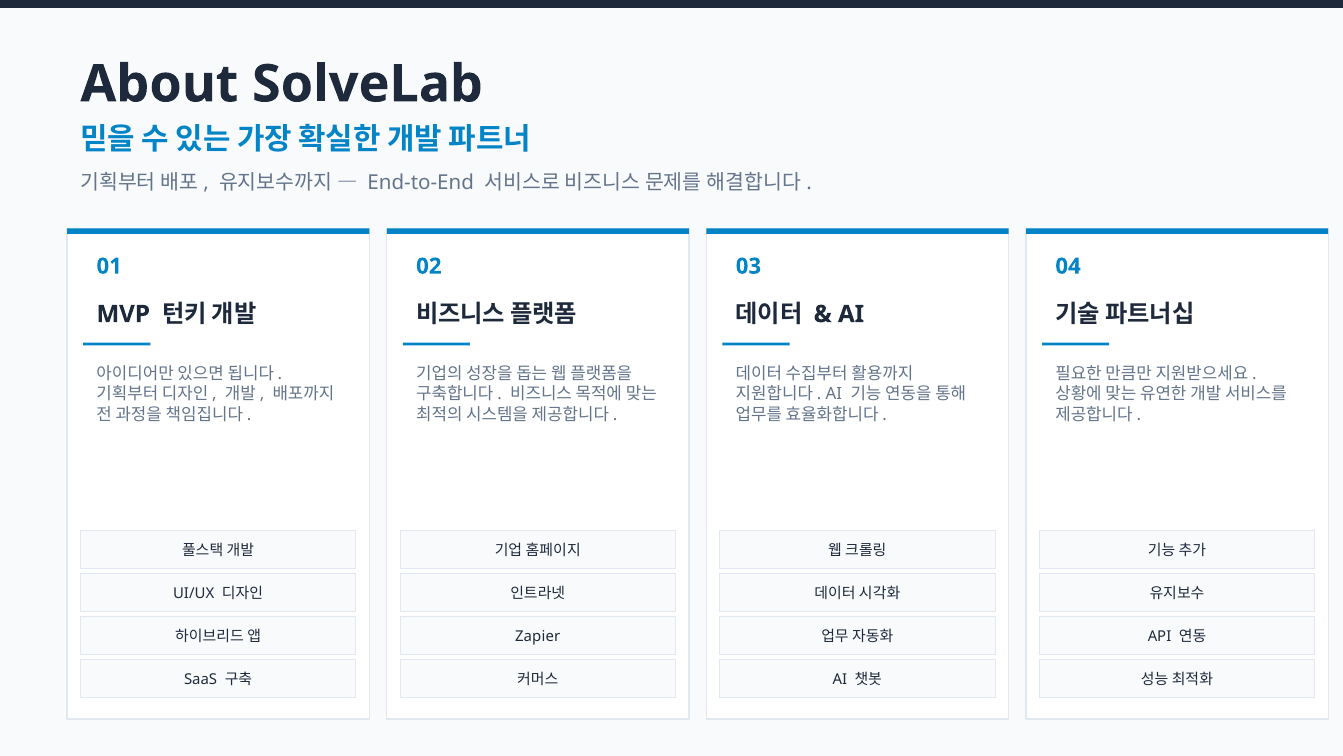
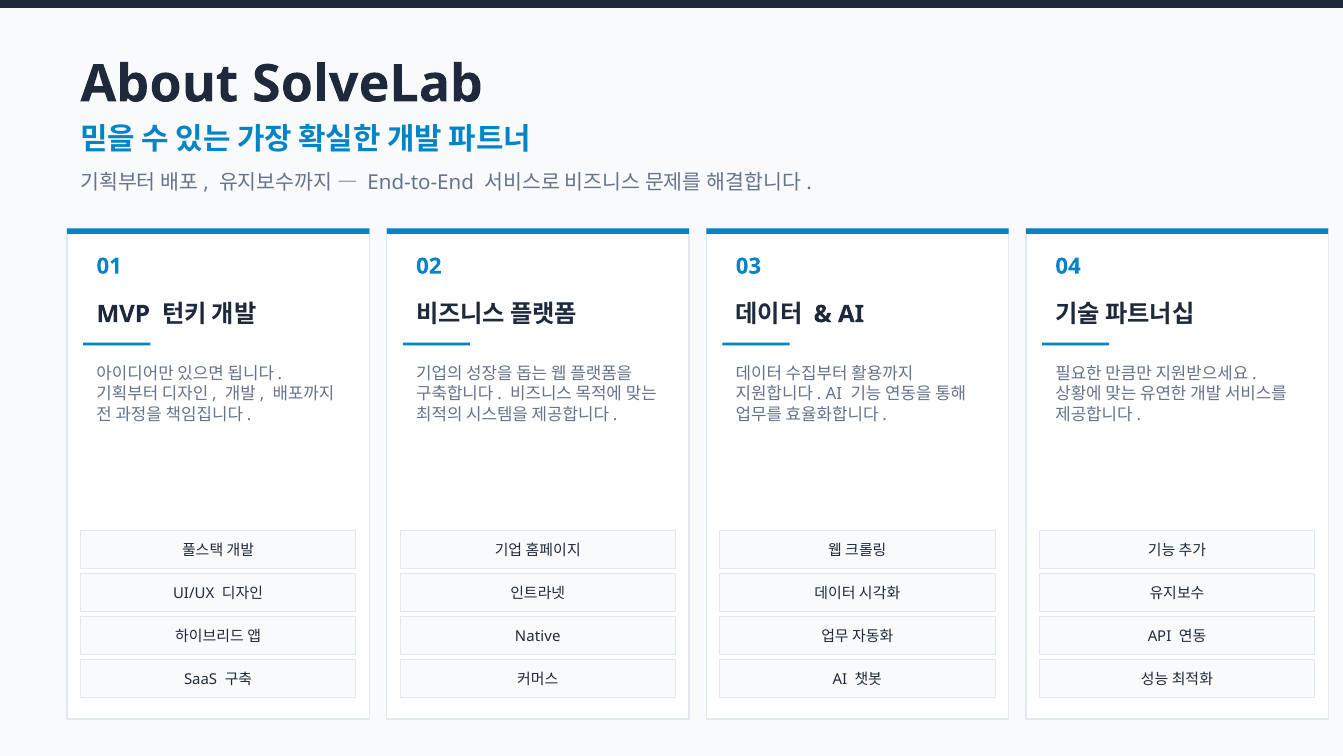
Zapier: Zapier -> Native
